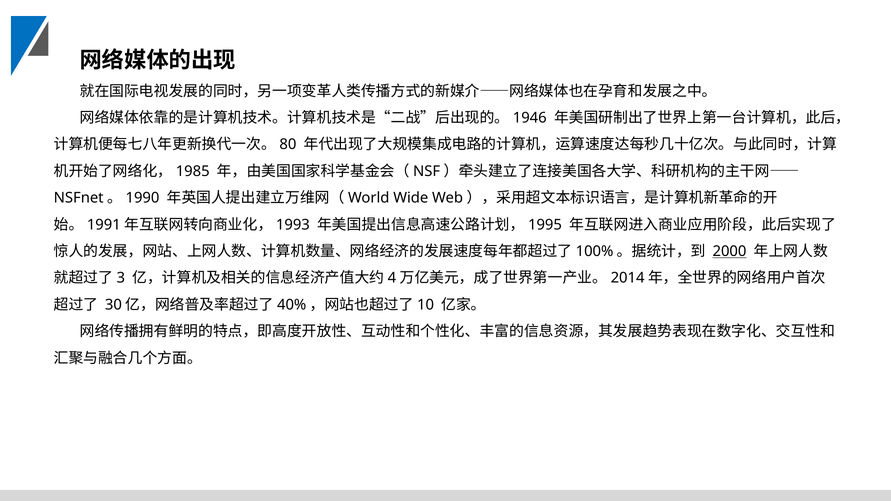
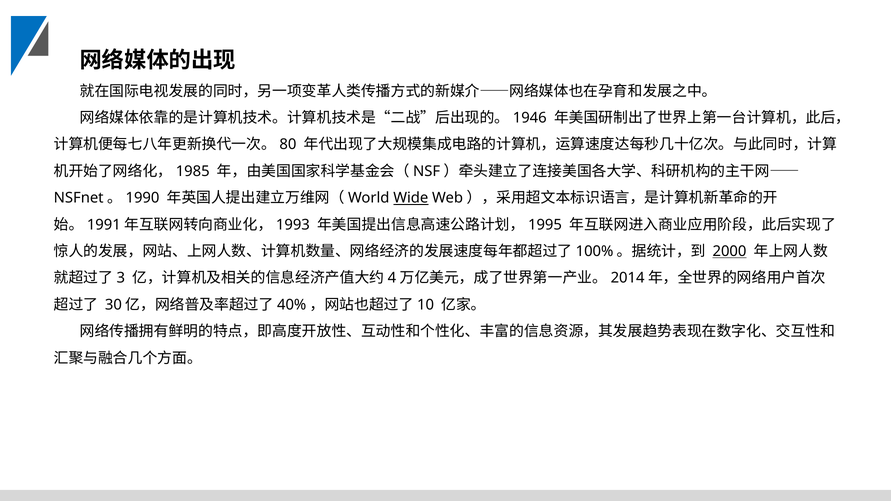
Wide underline: none -> present
